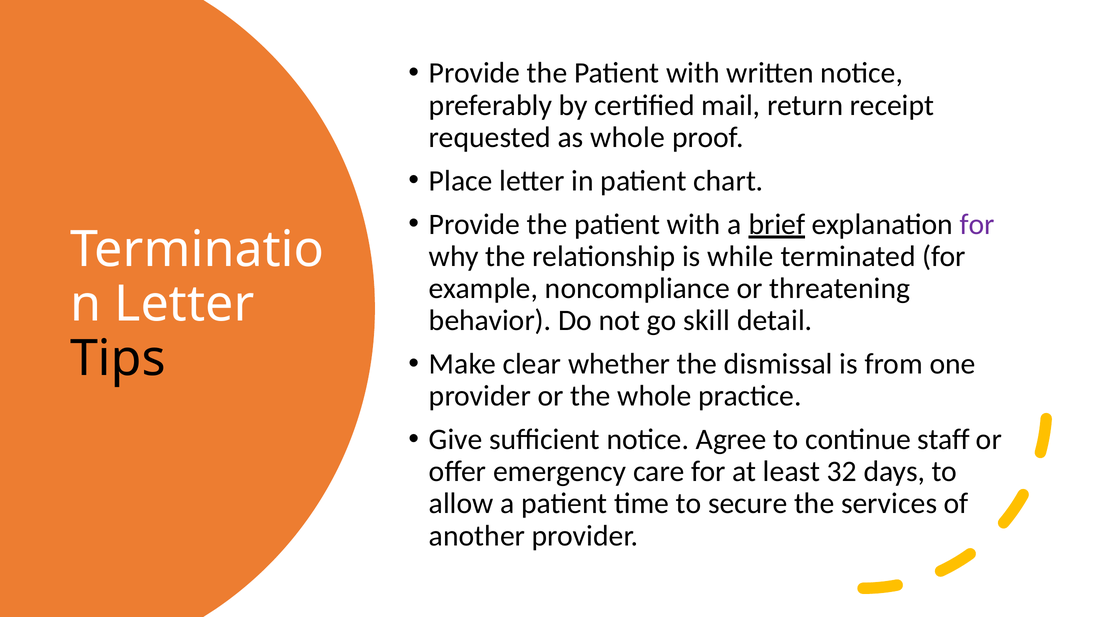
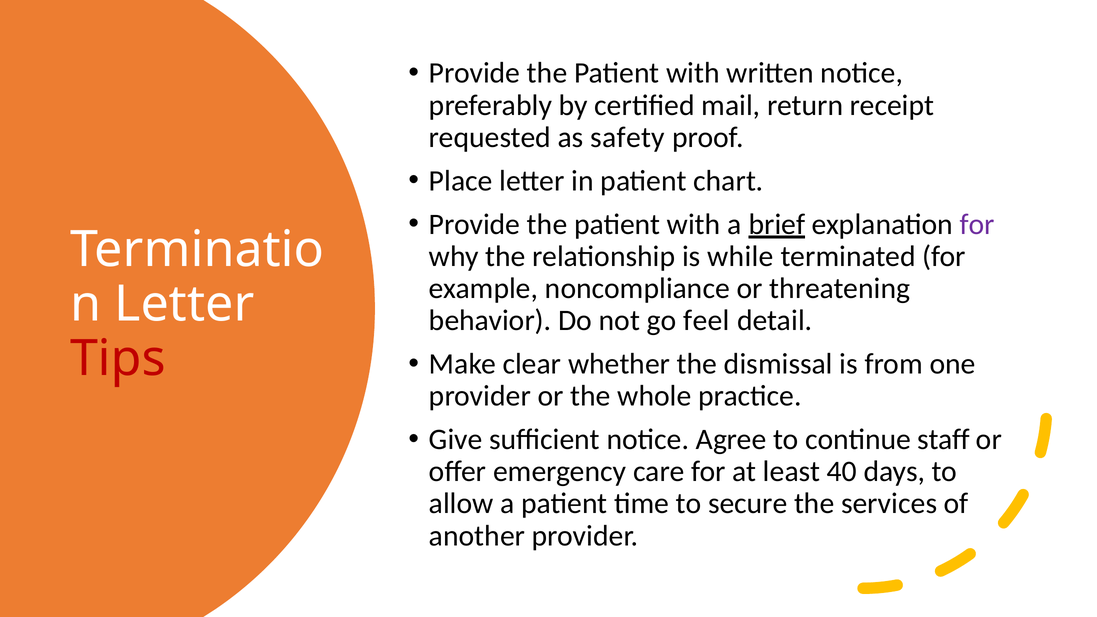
as whole: whole -> safety
skill: skill -> feel
Tips colour: black -> red
32: 32 -> 40
